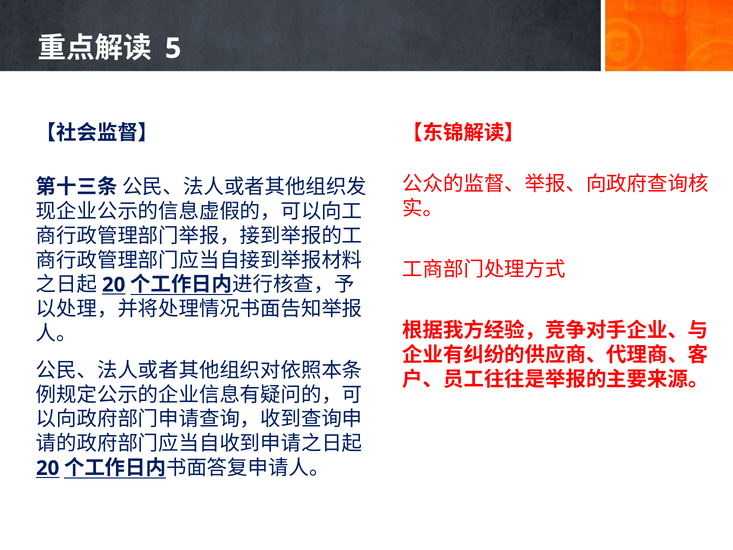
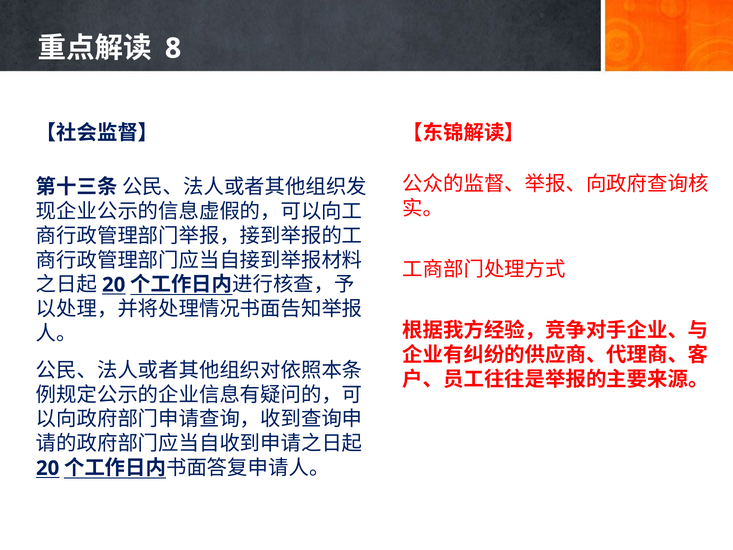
5: 5 -> 8
